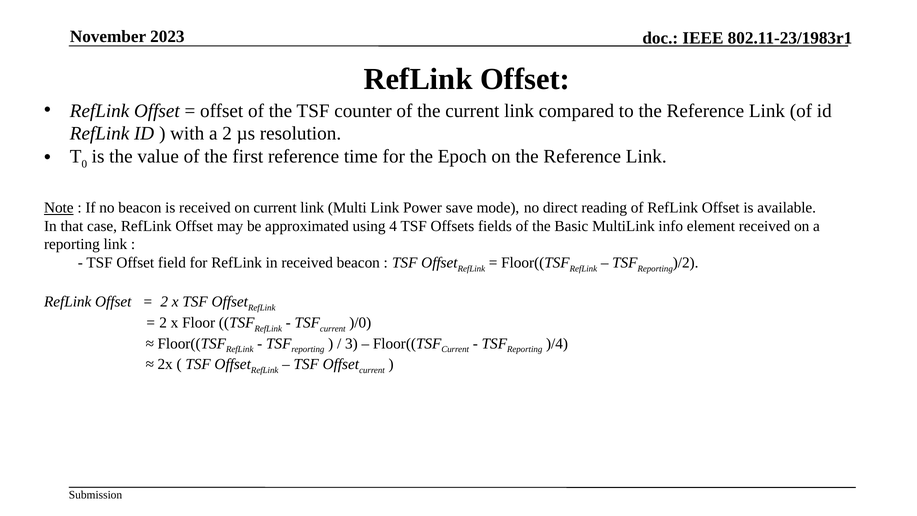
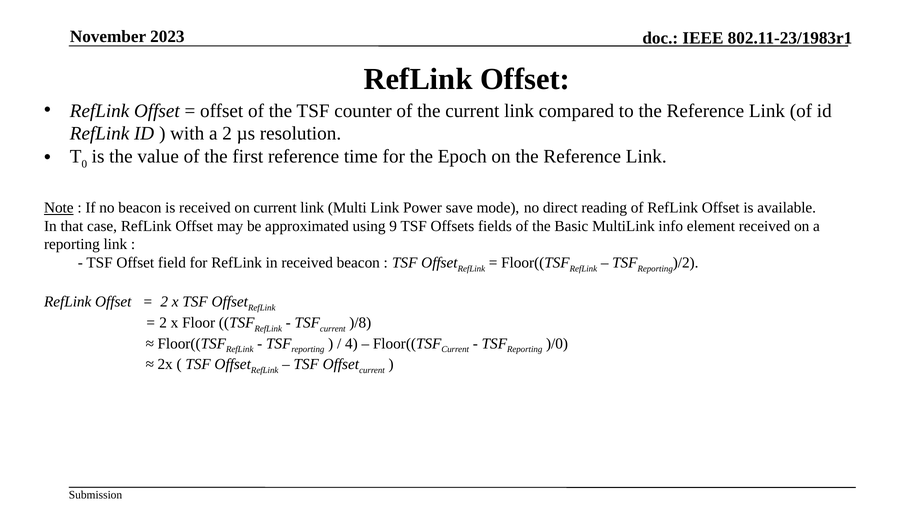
4: 4 -> 9
)/0: )/0 -> )/8
3: 3 -> 4
)/4: )/4 -> )/0
